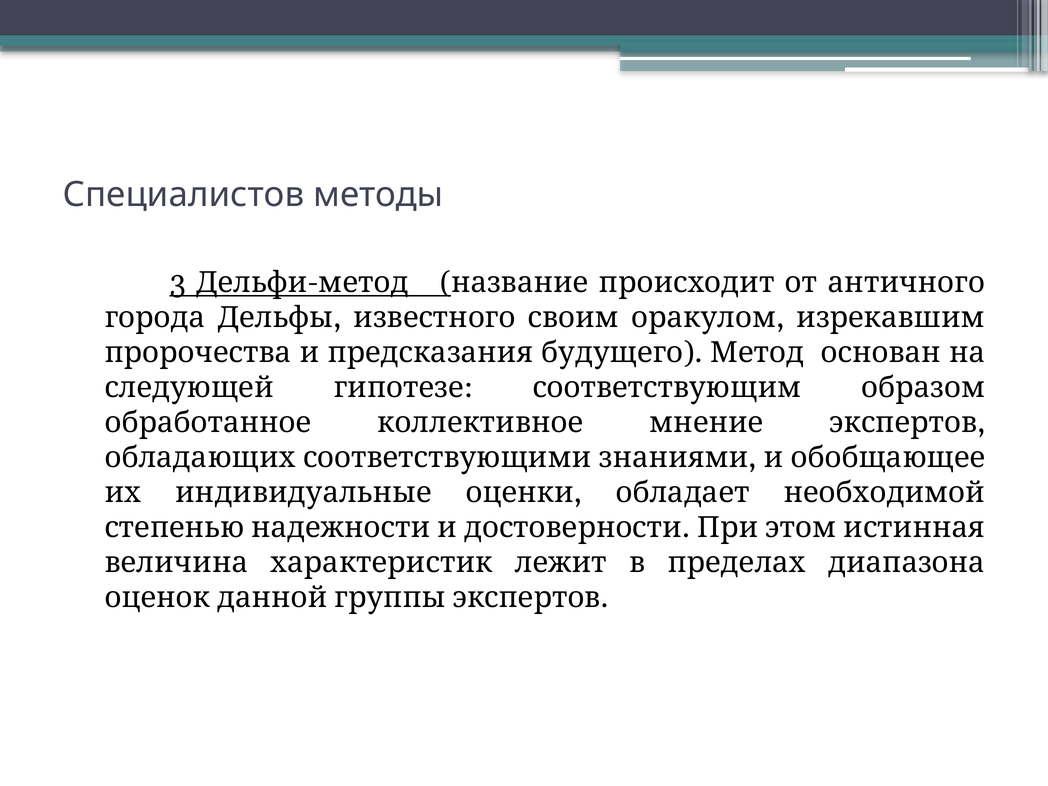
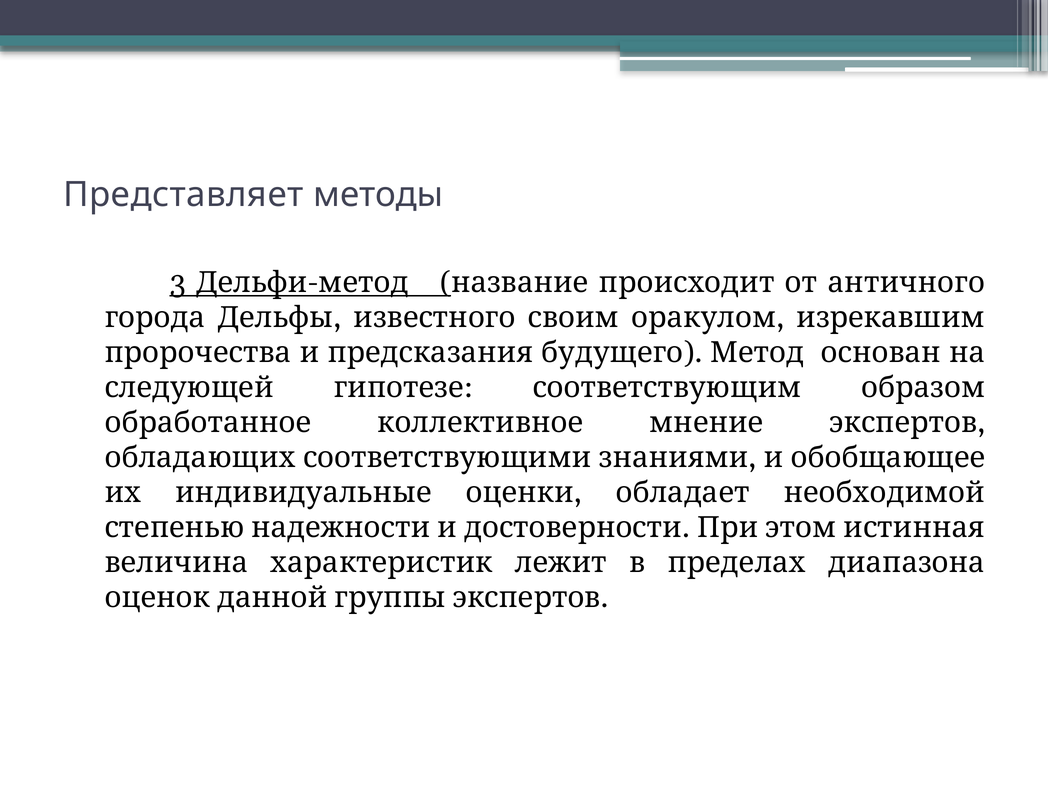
Специалистов: Специалистов -> Представляет
